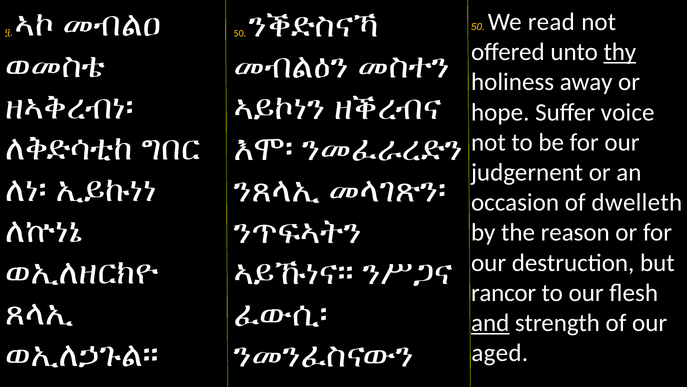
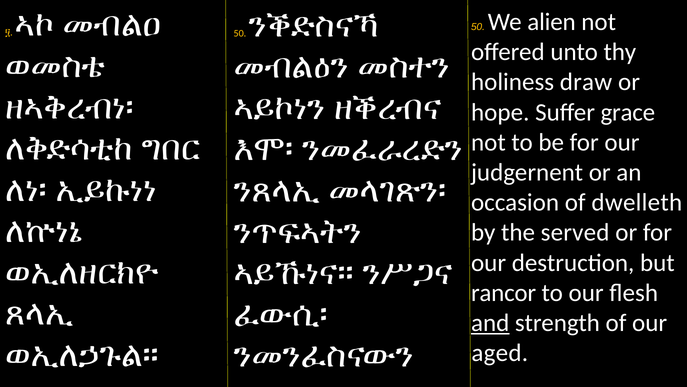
read: read -> alien
thy underline: present -> none
away: away -> draw
voice: voice -> grace
reason: reason -> served
